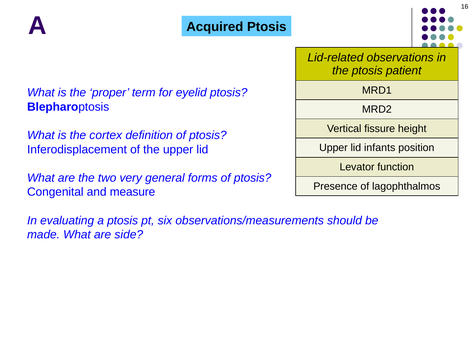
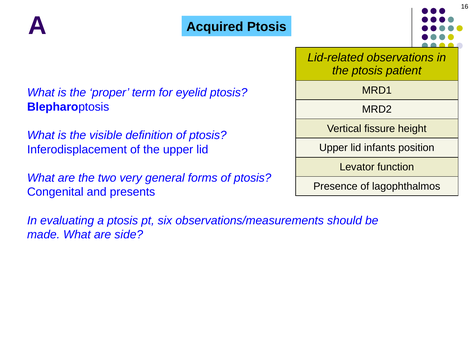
cortex: cortex -> visible
measure: measure -> presents
